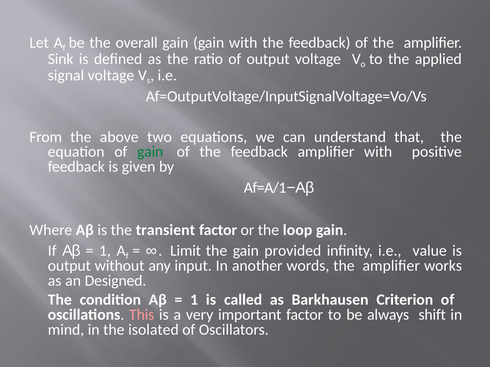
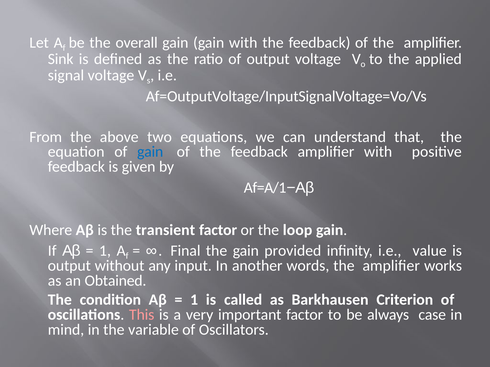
gain at (150, 152) colour: green -> blue
Limit: Limit -> Final
Designed: Designed -> Obtained
shift: shift -> case
isolated: isolated -> variable
